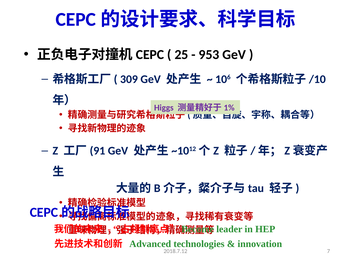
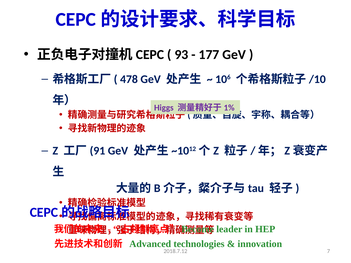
25: 25 -> 93
953: 953 -> 177
309: 309 -> 478
